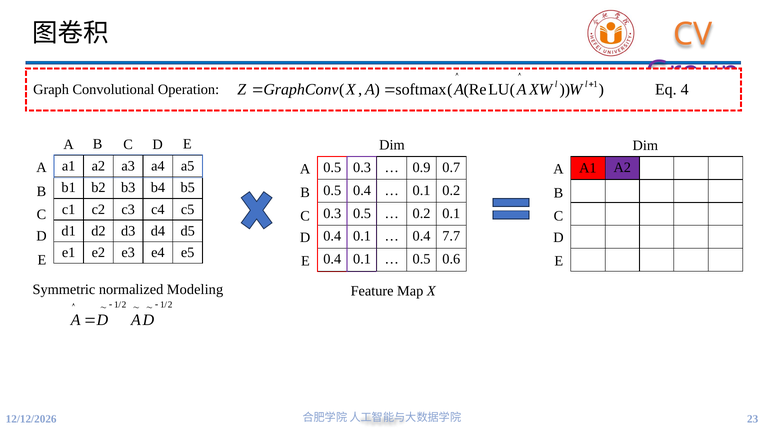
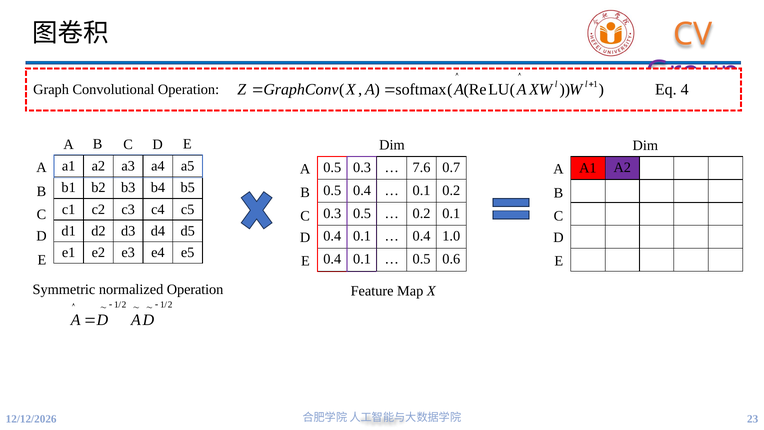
0.9: 0.9 -> 7.6
7.7: 7.7 -> 1.0
normalized Modeling: Modeling -> Operation
